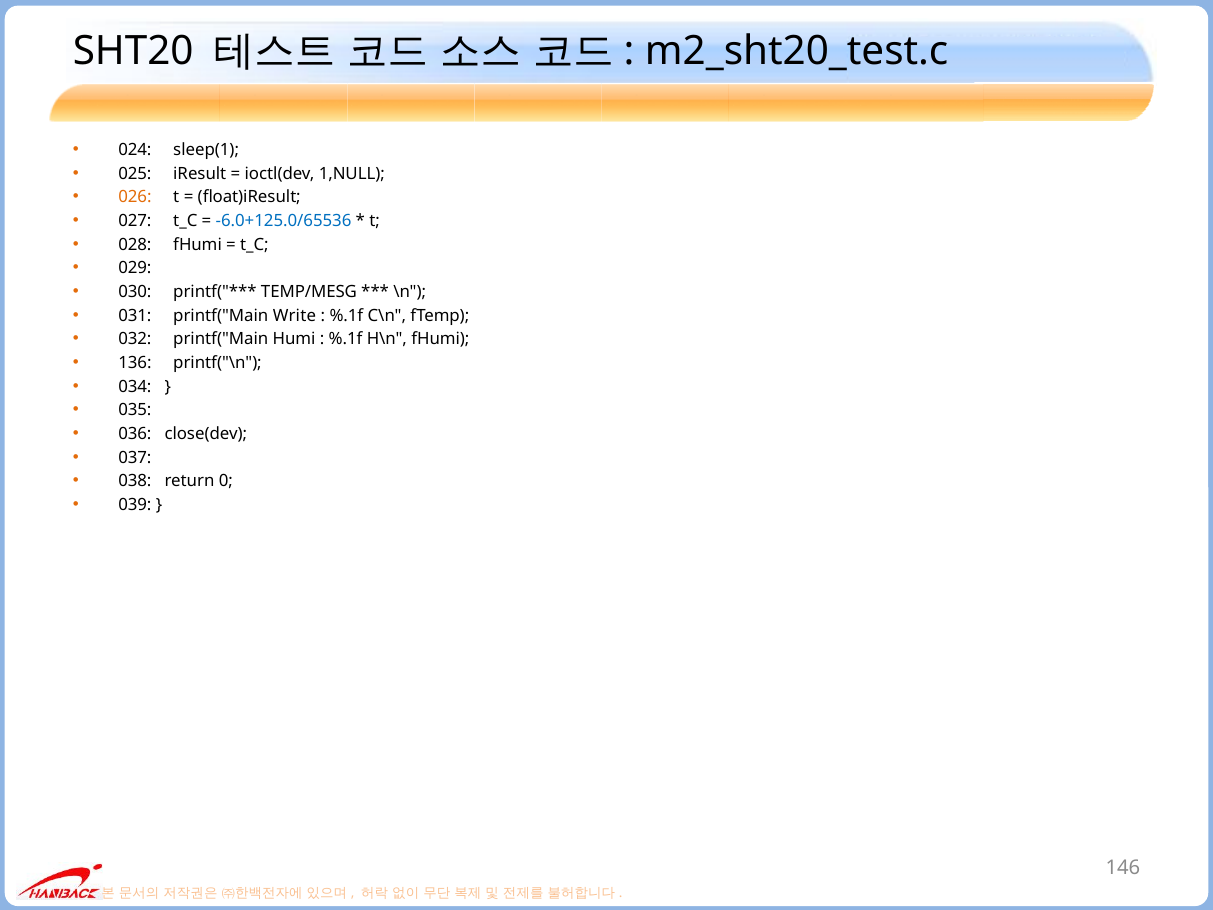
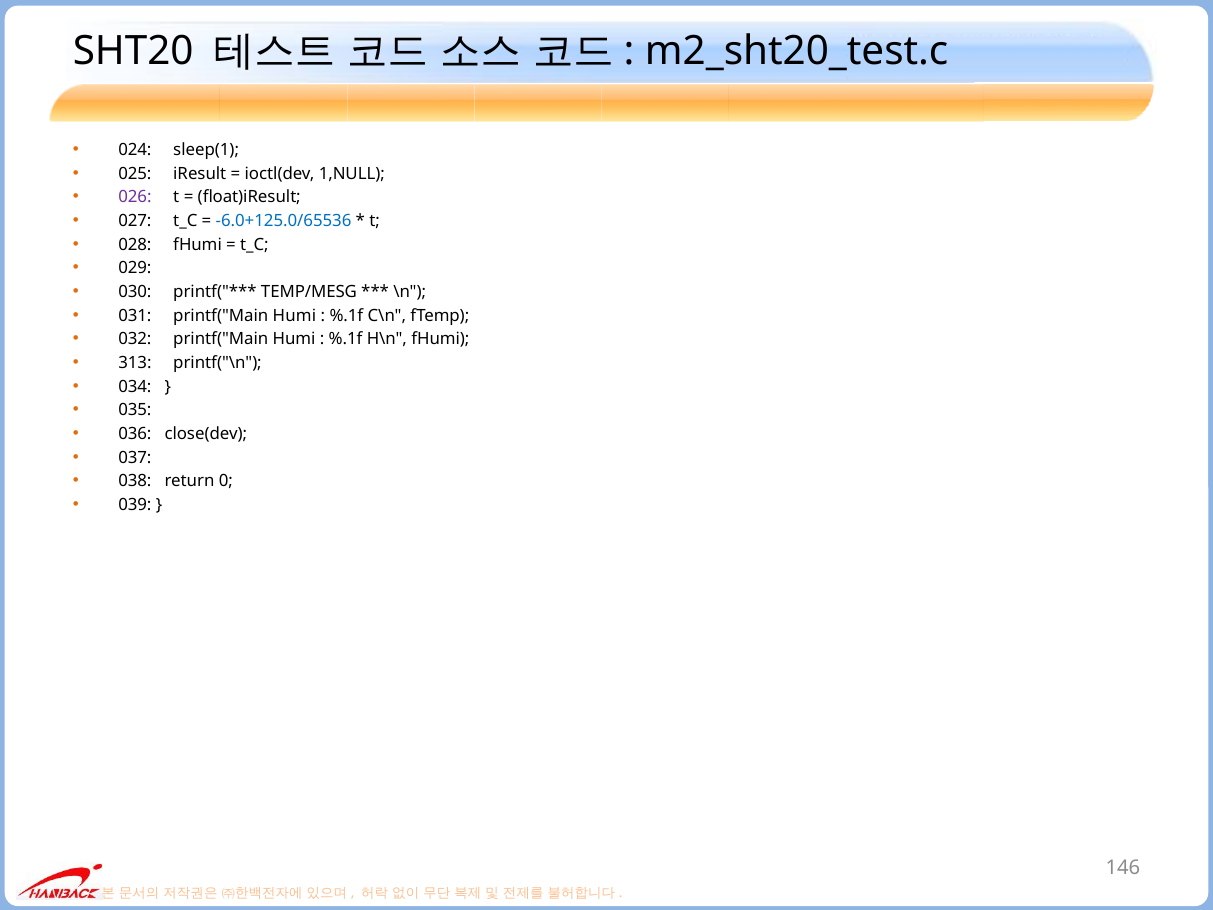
026 colour: orange -> purple
031 printf("Main Write: Write -> Humi
136: 136 -> 313
